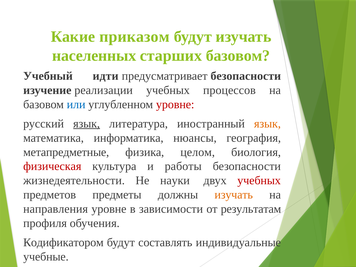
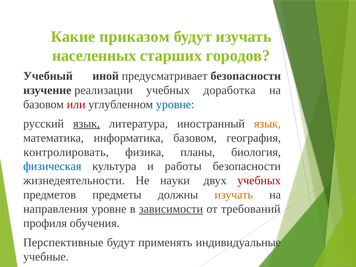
старших базовом: базовом -> городов
идти: идти -> иной
процессов: процессов -> доработка
или colour: blue -> red
уровне at (175, 104) colour: red -> blue
информатика нюансы: нюансы -> базовом
метапредметные: метапредметные -> контролировать
целом: целом -> планы
физическая colour: red -> blue
зависимости underline: none -> present
результатам: результатам -> требований
Кодификатором: Кодификатором -> Перспективные
составлять: составлять -> применять
